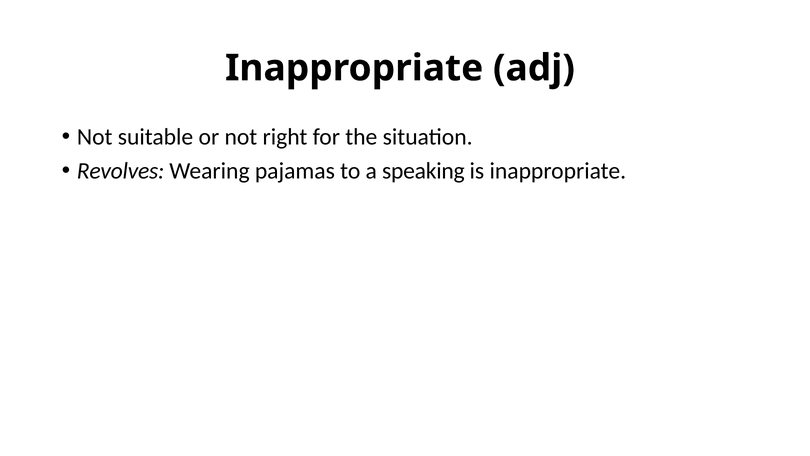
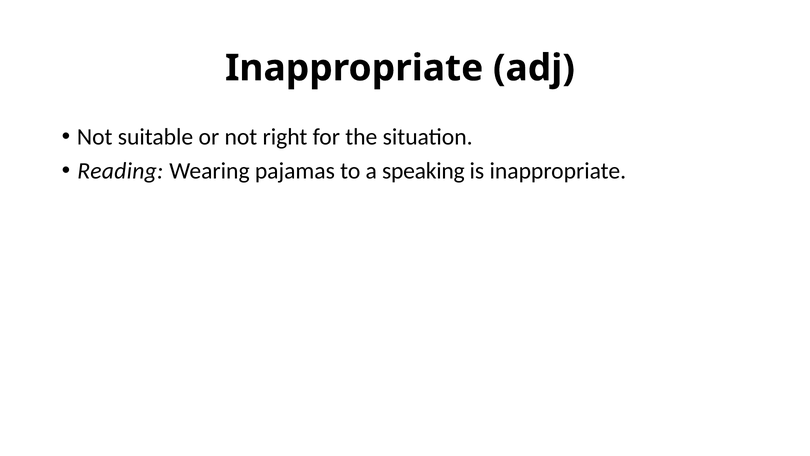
Revolves: Revolves -> Reading
